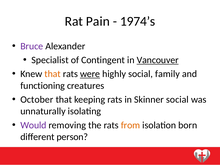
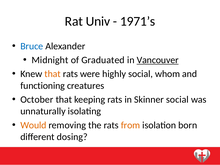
Pain: Pain -> Univ
1974’s: 1974’s -> 1971’s
Bruce colour: purple -> blue
Specialist: Specialist -> Midnight
Contingent: Contingent -> Graduated
were underline: present -> none
family: family -> whom
Would colour: purple -> orange
person: person -> dosing
